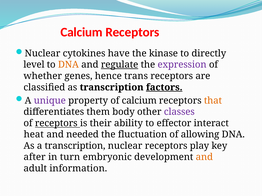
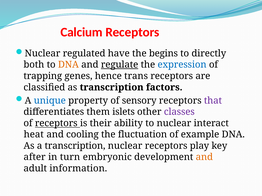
cytokines: cytokines -> regulated
kinase: kinase -> begins
level: level -> both
expression colour: purple -> blue
whether: whether -> trapping
factors underline: present -> none
unique colour: purple -> blue
of calcium: calcium -> sensory
that colour: orange -> purple
body: body -> islets
to effector: effector -> nuclear
needed: needed -> cooling
allowing: allowing -> example
